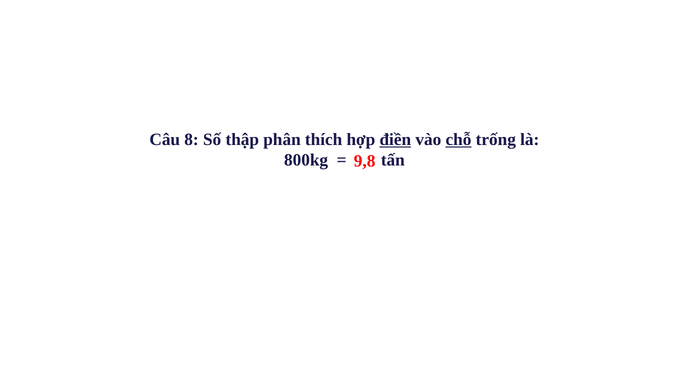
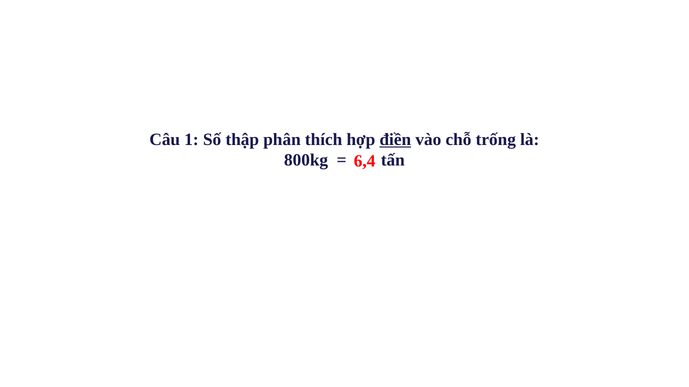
8: 8 -> 1
chỗ underline: present -> none
9,8: 9,8 -> 6,4
